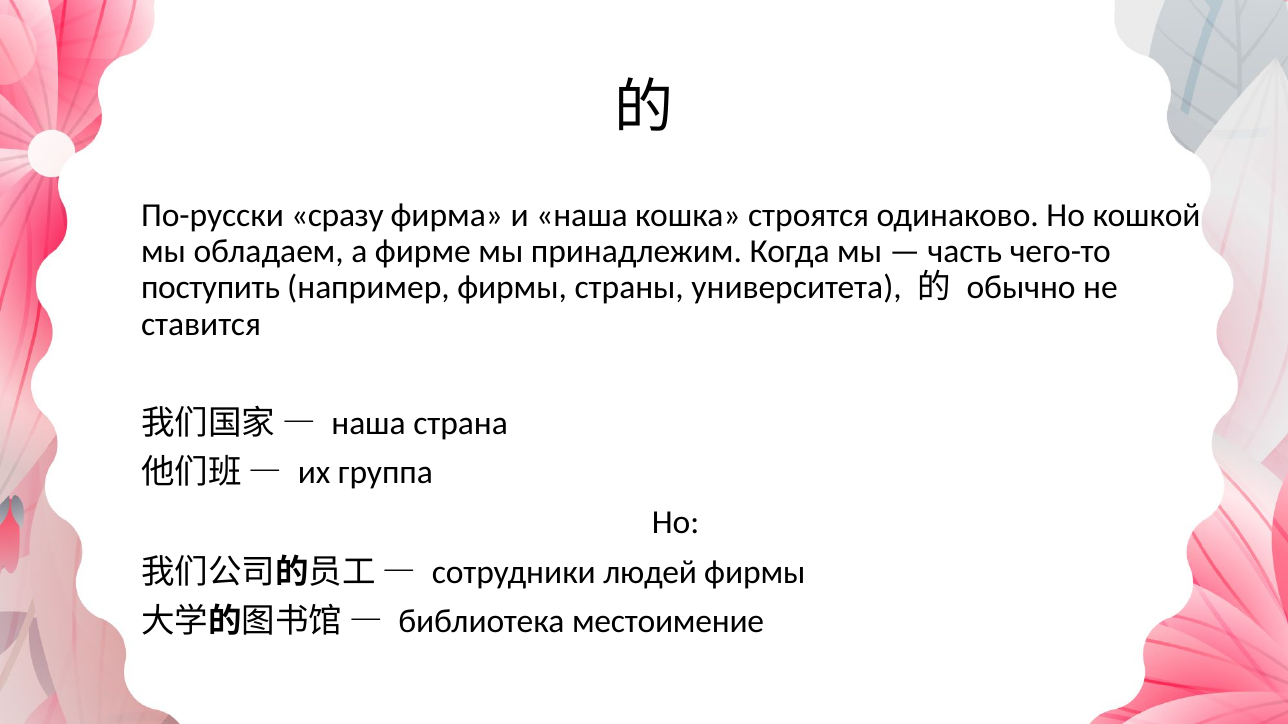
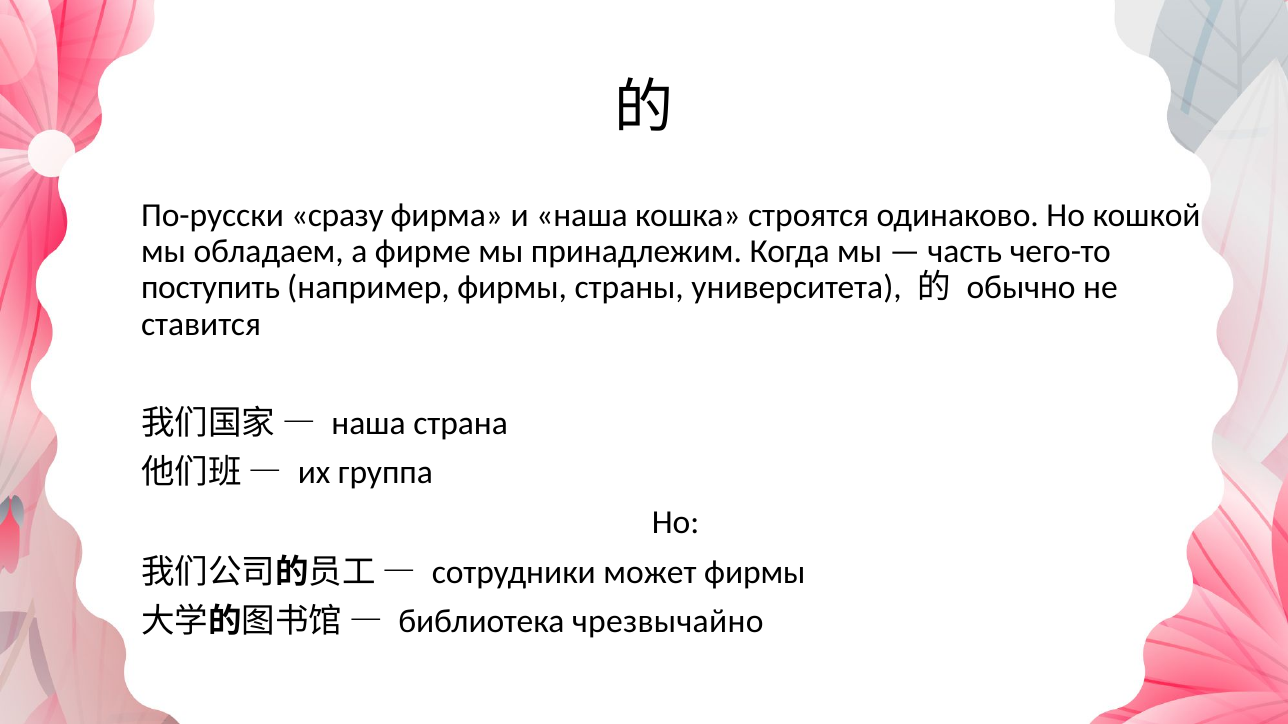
людей: людей -> может
местоимение: местоимение -> чрезвычайно
